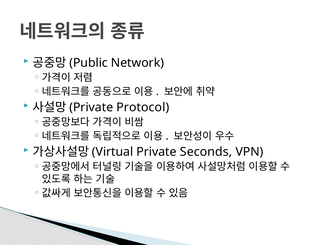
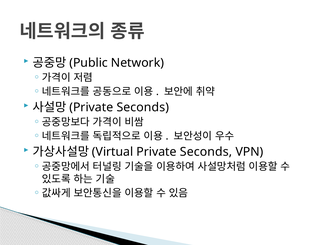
Protocol at (143, 107): Protocol -> Seconds
